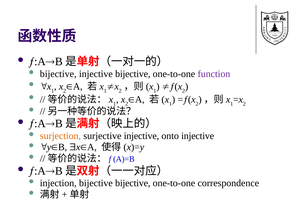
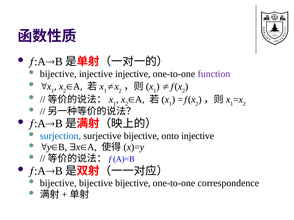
injective bijective: bijective -> injective
surjection colour: orange -> blue
surjective injective: injective -> bijective
injection at (58, 183): injection -> bijective
